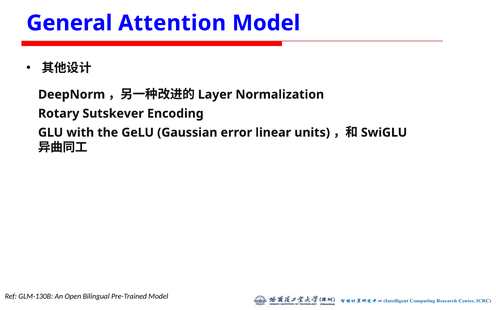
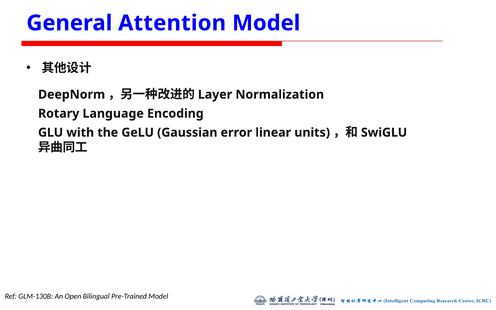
Sutskever: Sutskever -> Language
